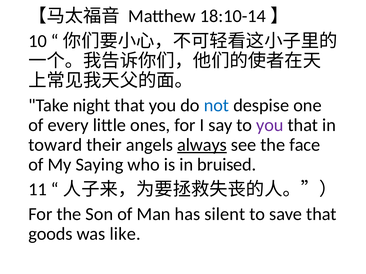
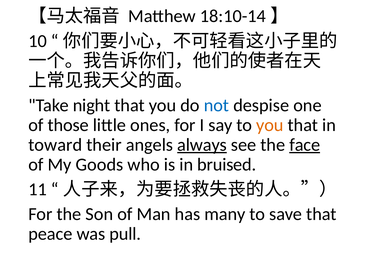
every: every -> those
you at (270, 125) colour: purple -> orange
face underline: none -> present
Saying: Saying -> Goods
silent: silent -> many
goods: goods -> peace
like: like -> pull
